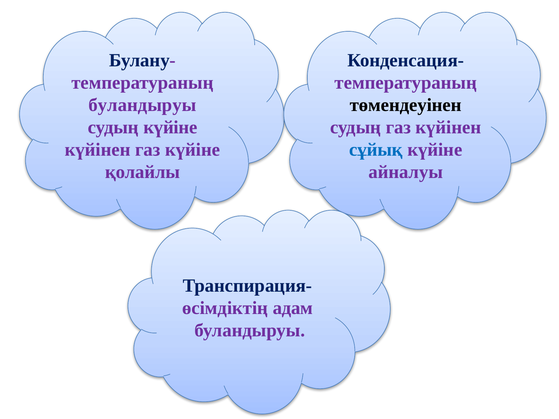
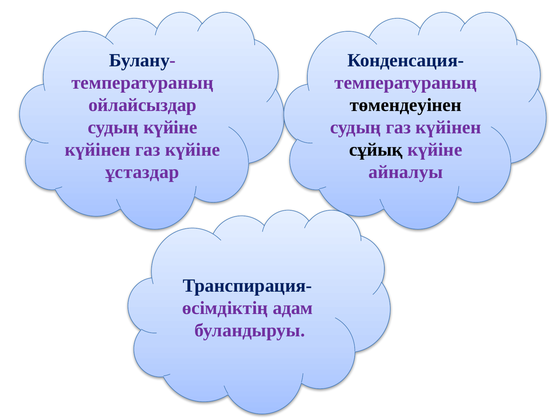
буландыруы at (142, 105): буландыруы -> ойлайсыздар
сұйық colour: blue -> black
қолайлы: қолайлы -> ұстаздар
